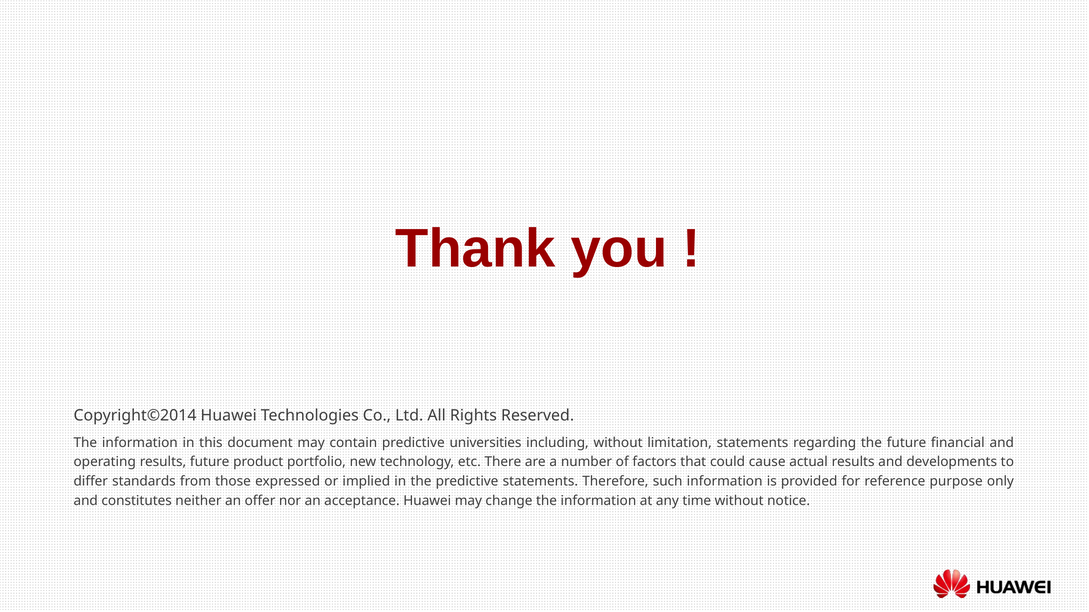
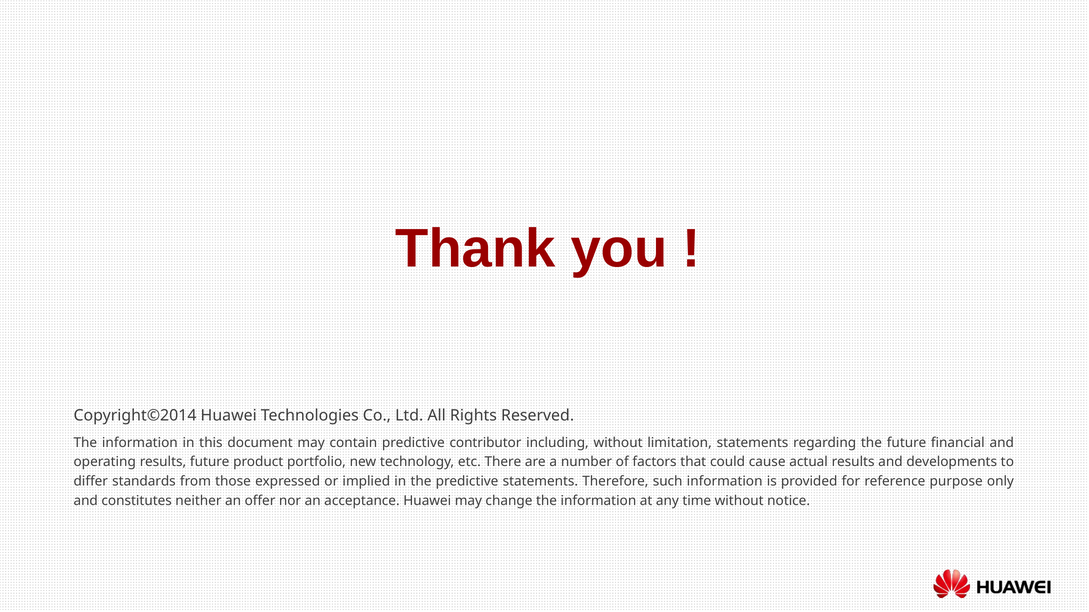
universities: universities -> contributor
